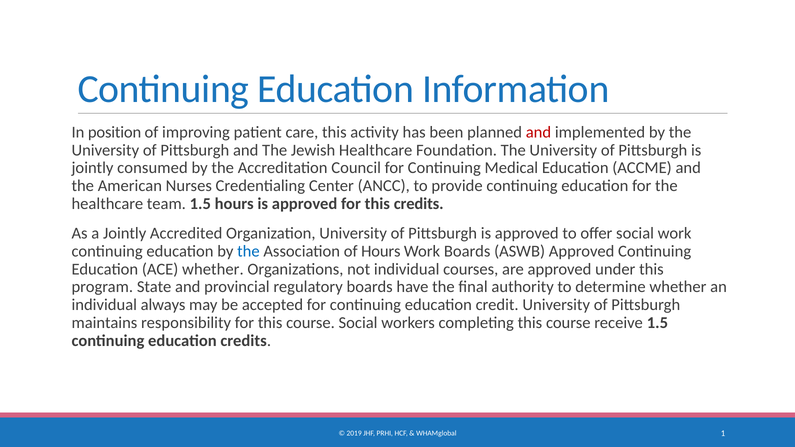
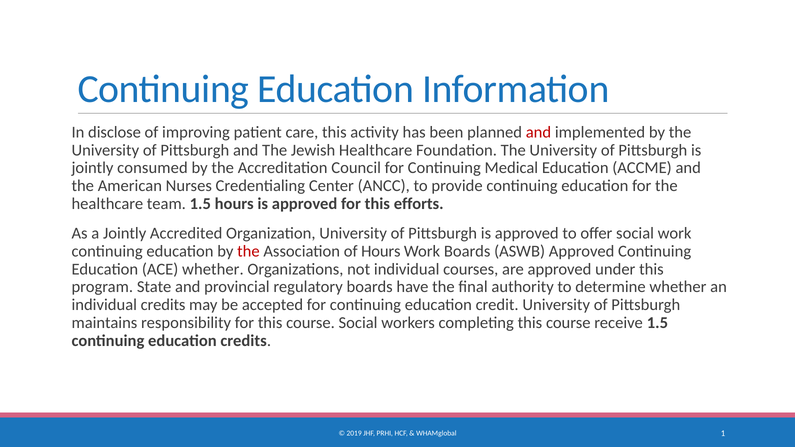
position: position -> disclose
this credits: credits -> efforts
the at (248, 251) colour: blue -> red
individual always: always -> credits
